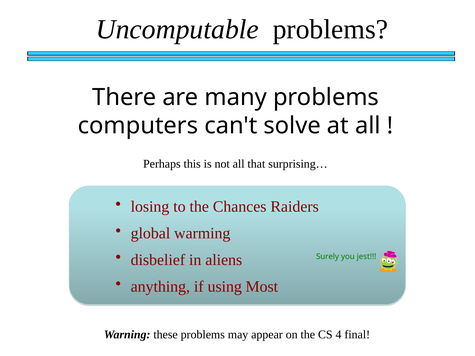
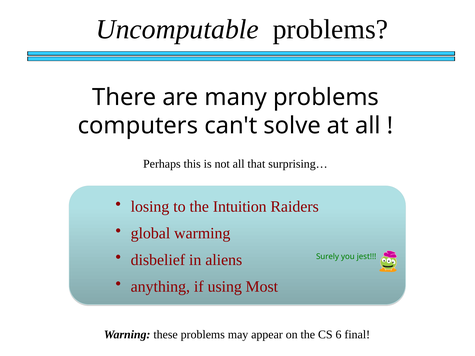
Chances: Chances -> Intuition
4: 4 -> 6
